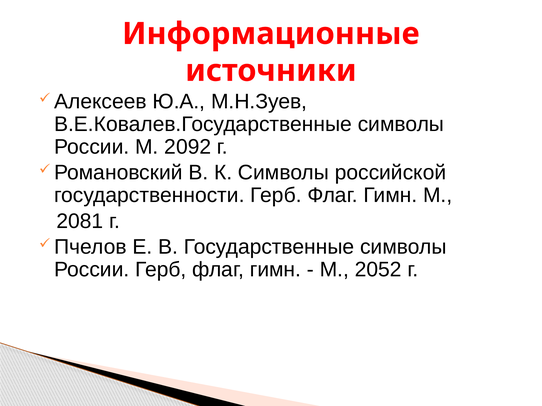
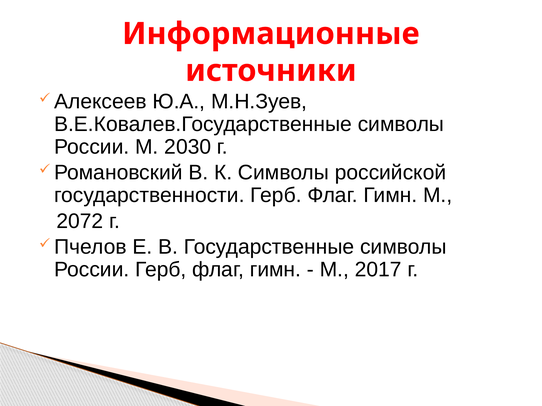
2092: 2092 -> 2030
2081: 2081 -> 2072
2052: 2052 -> 2017
